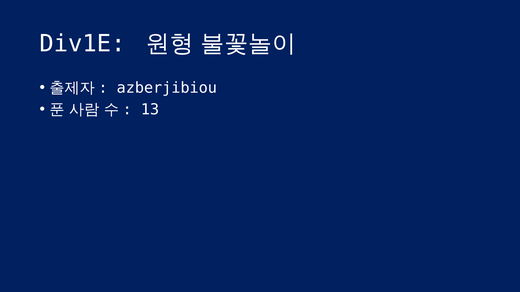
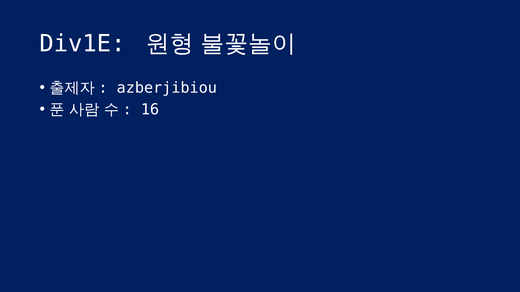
13: 13 -> 16
